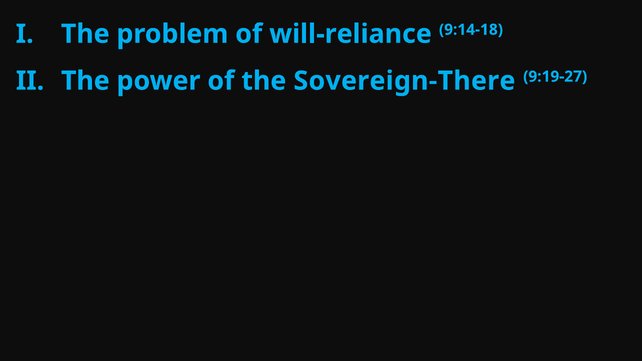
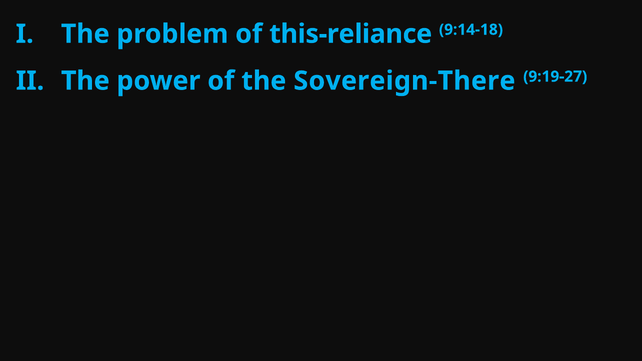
will-reliance: will-reliance -> this-reliance
